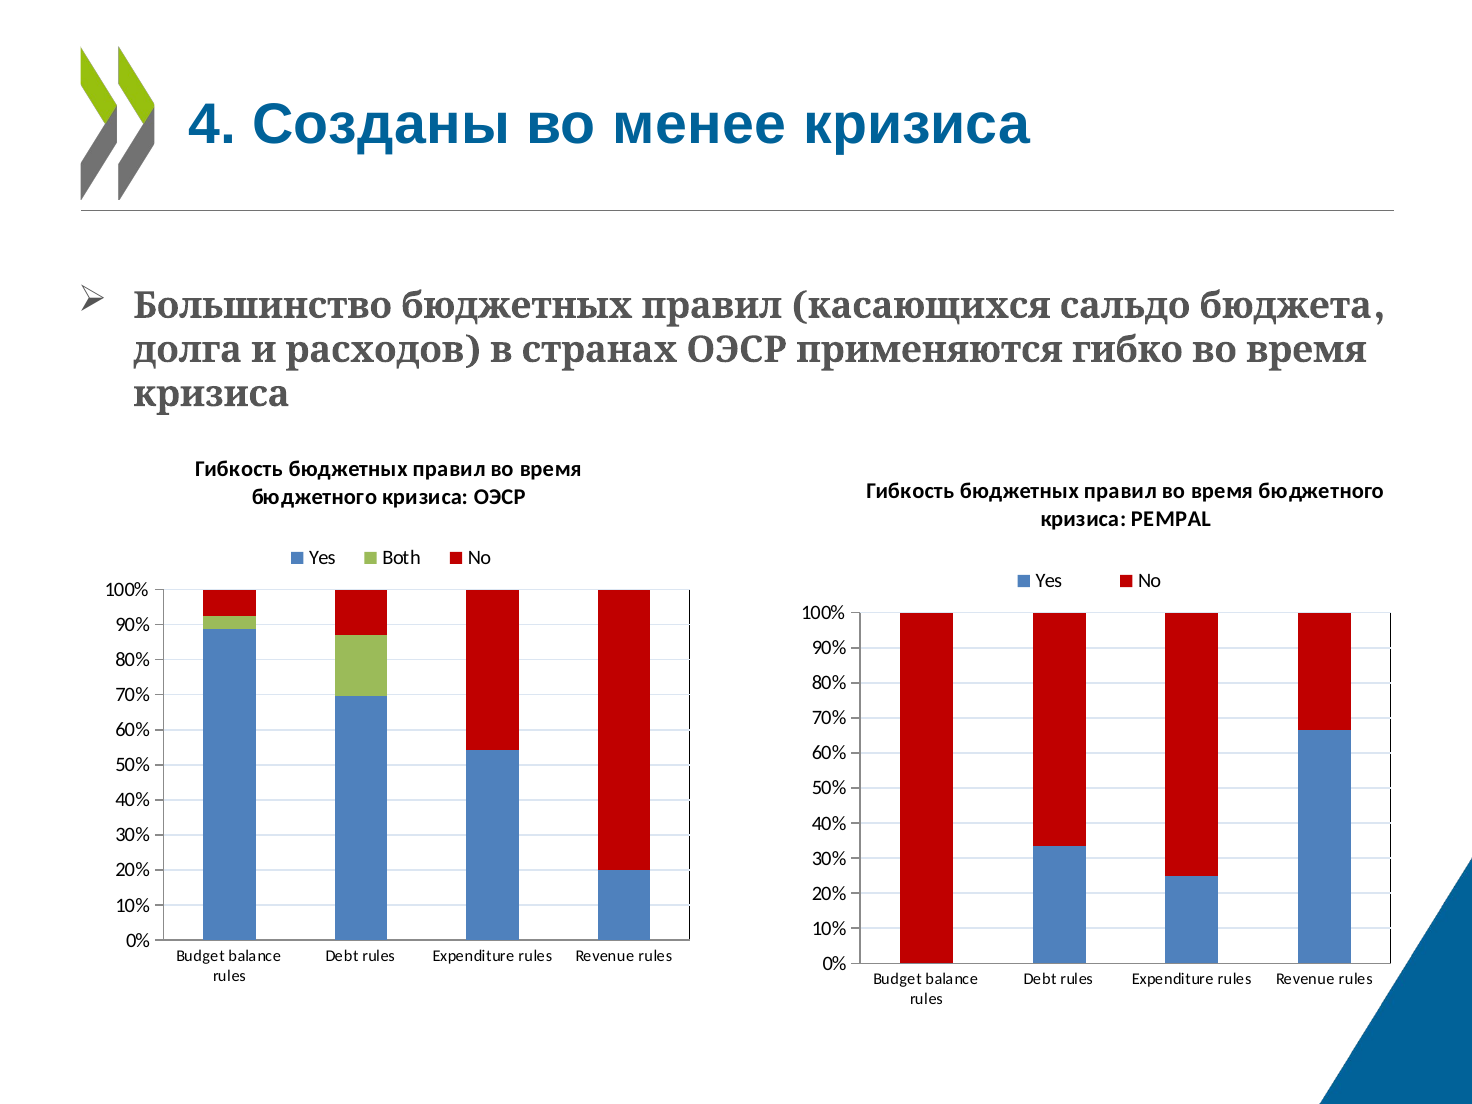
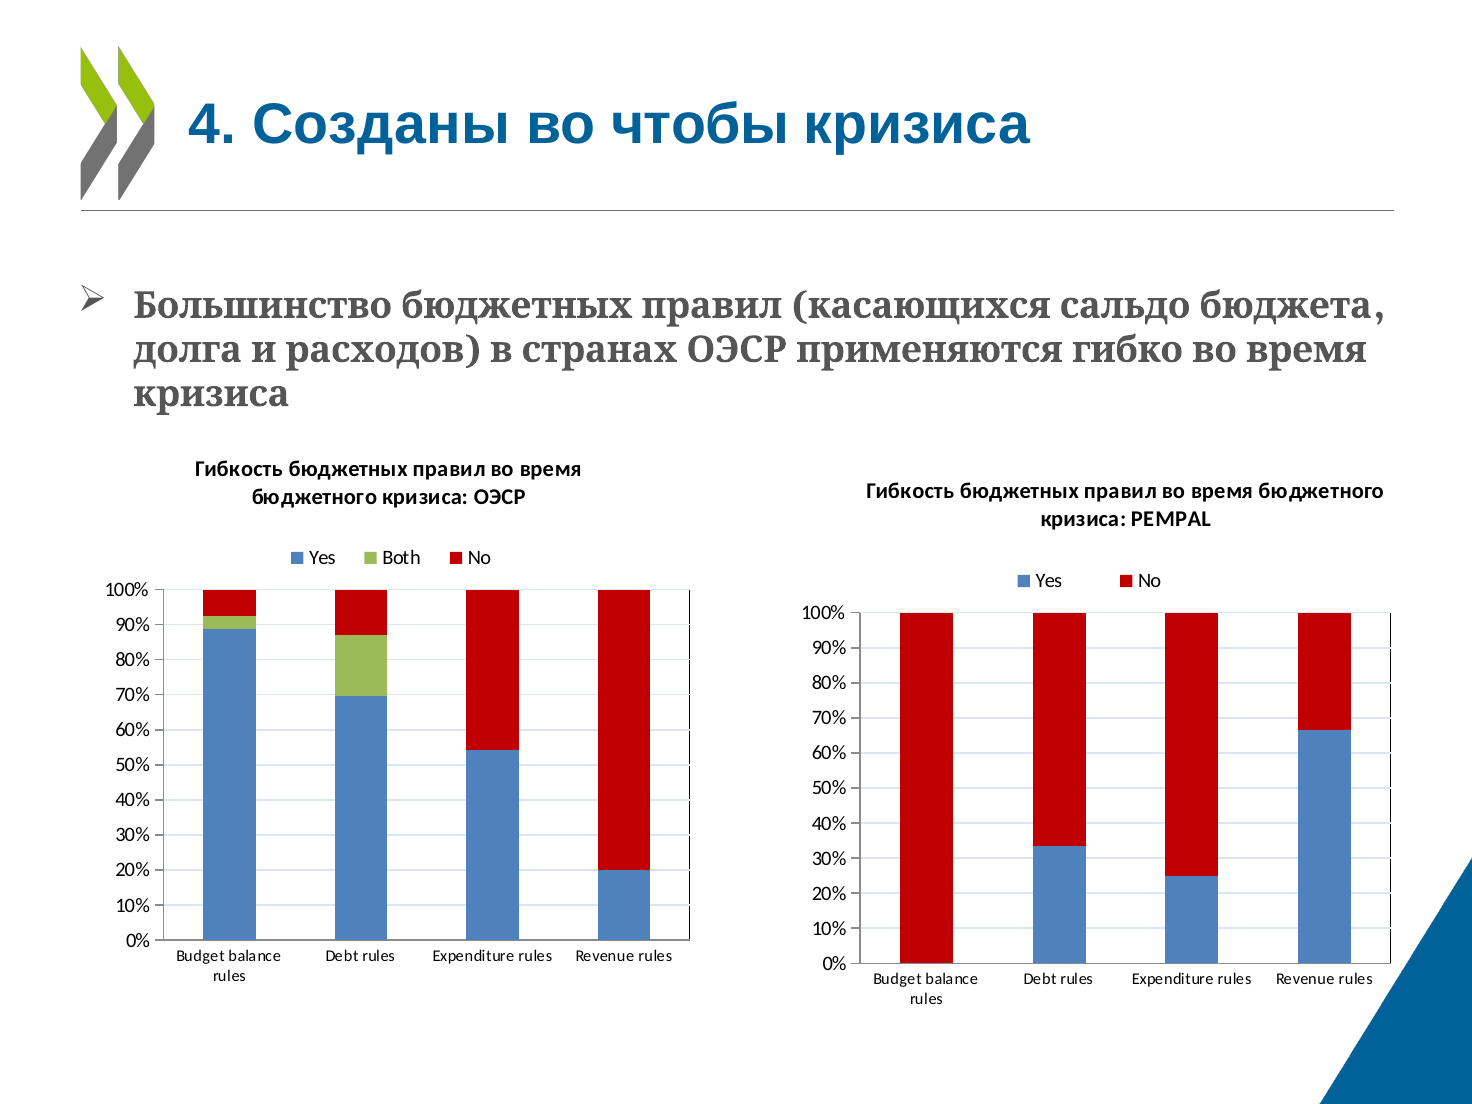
менее: менее -> чтобы
